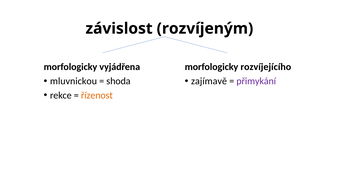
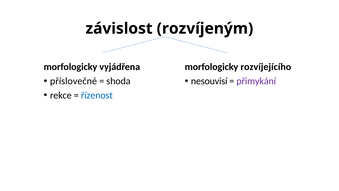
mluvnickou: mluvnickou -> příslovečné
zajímavě: zajímavě -> nesouvisí
řízenost colour: orange -> blue
